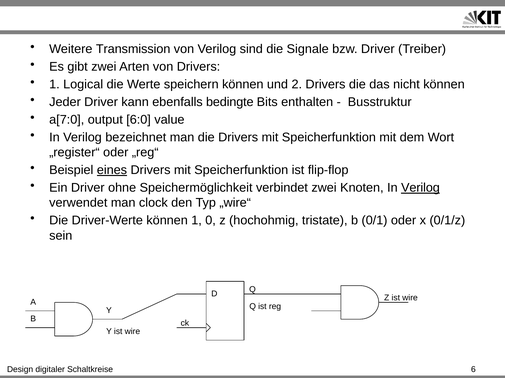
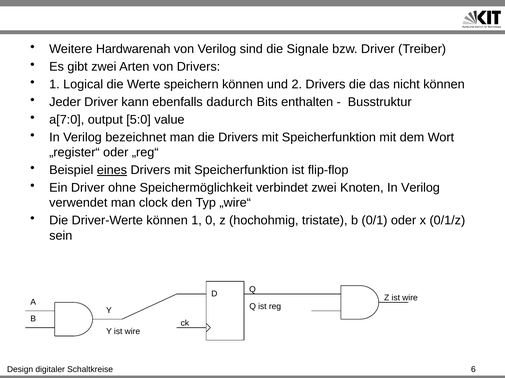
Transmission: Transmission -> Hardwarenah
bedingte: bedingte -> dadurch
6:0: 6:0 -> 5:0
Verilog at (420, 188) underline: present -> none
